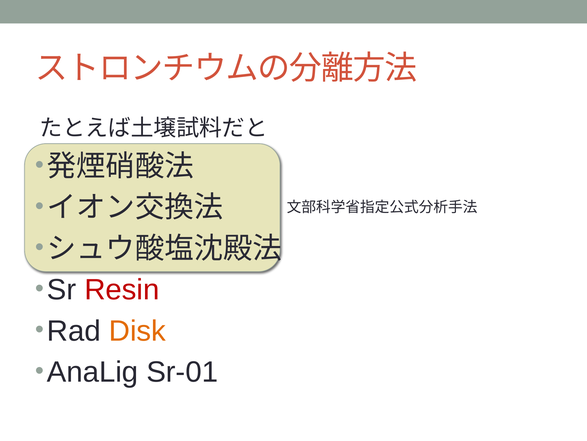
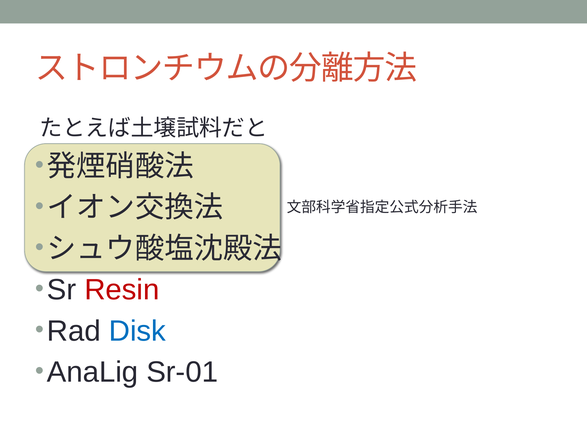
Disk colour: orange -> blue
